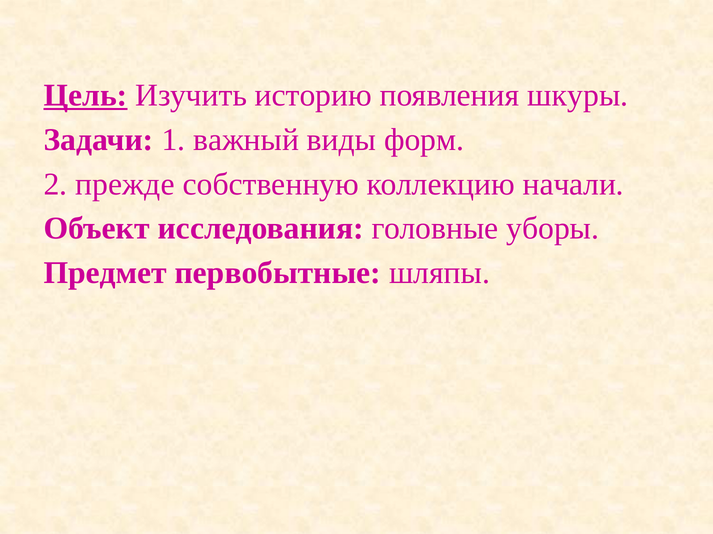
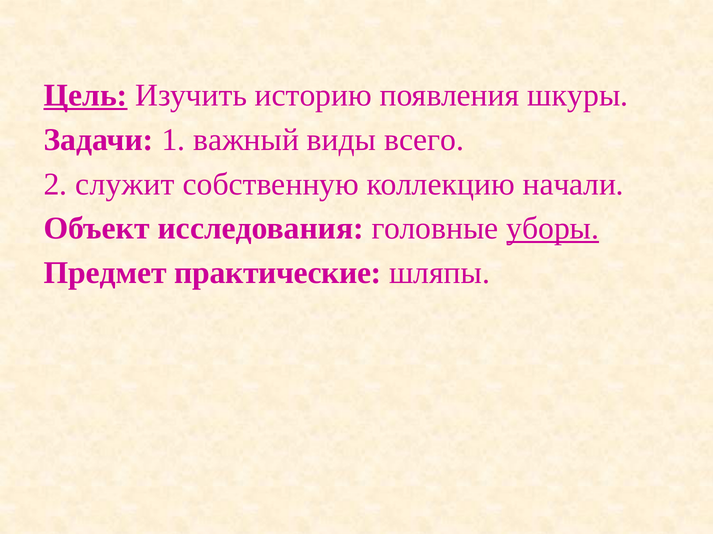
форм: форм -> всего
прежде: прежде -> служит
уборы underline: none -> present
первобытные: первобытные -> практические
